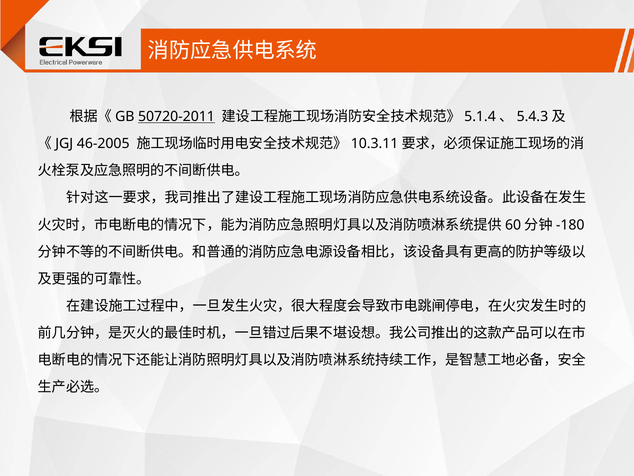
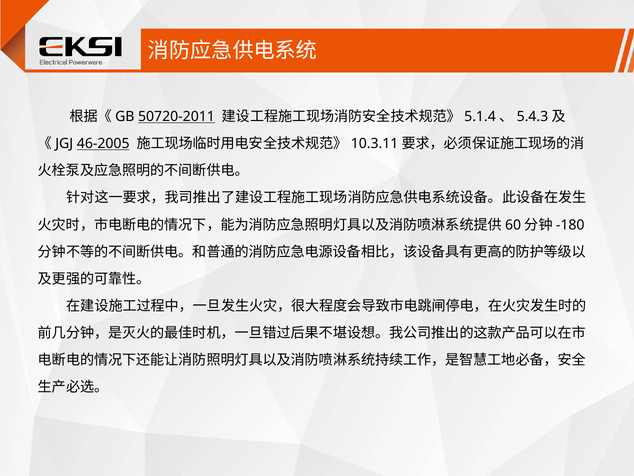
46-2005 underline: none -> present
